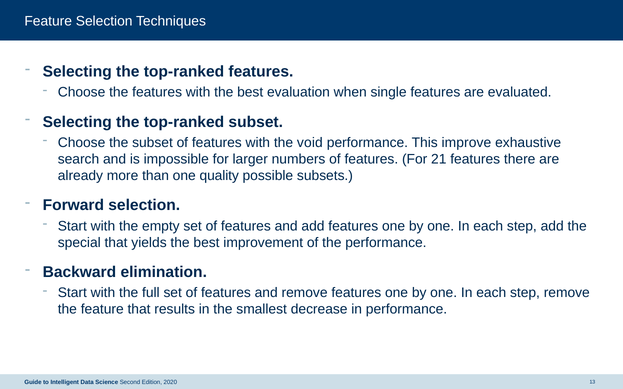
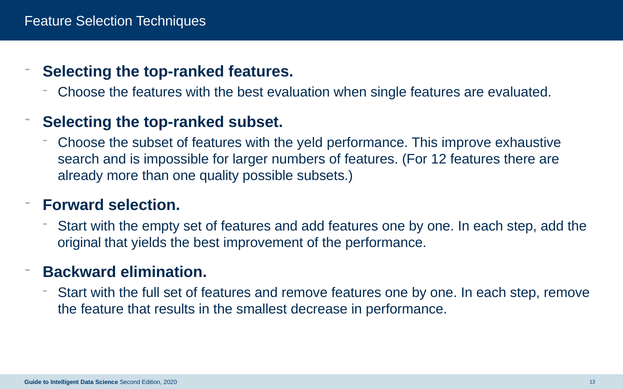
void: void -> yeld
21: 21 -> 12
special: special -> original
